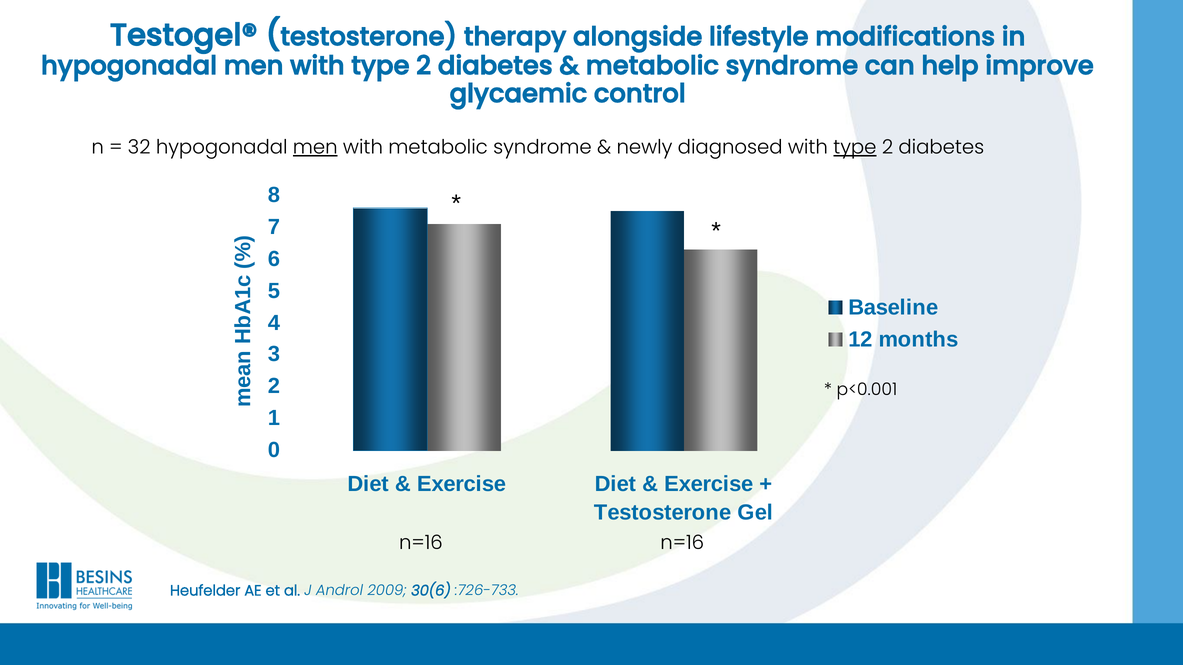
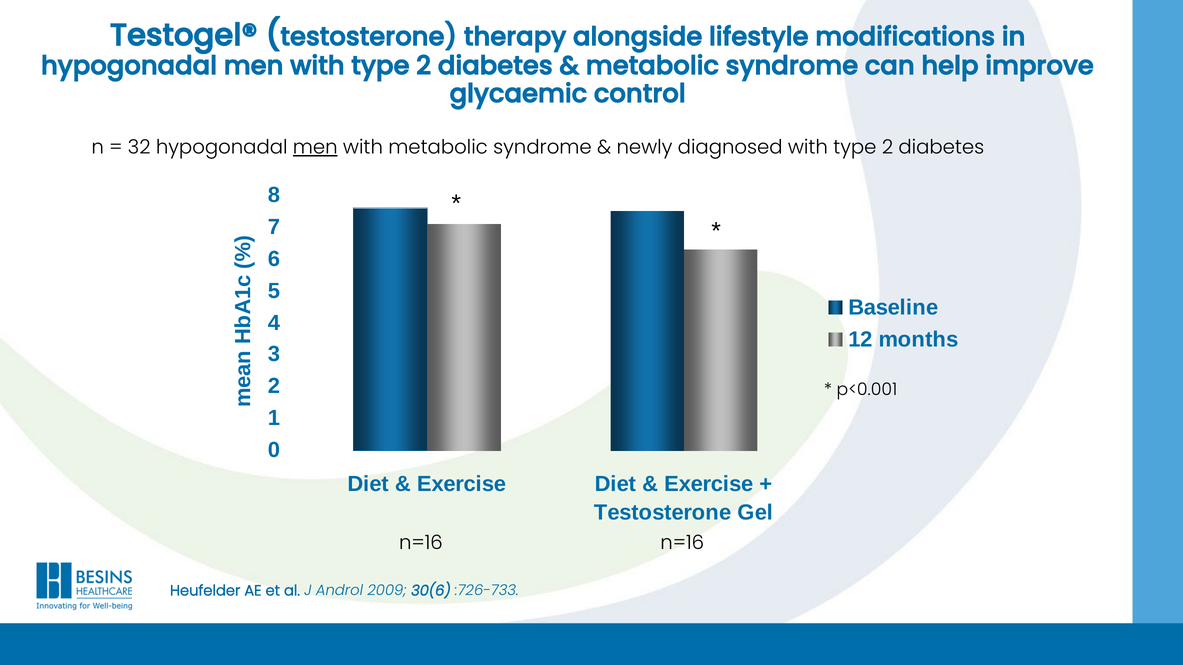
type at (855, 147) underline: present -> none
